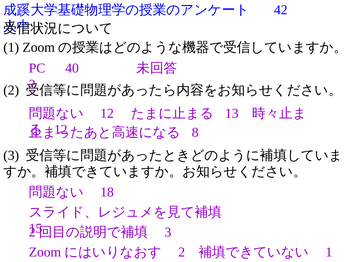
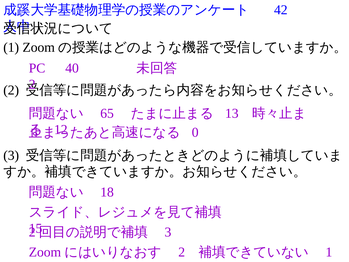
12 at (107, 113): 12 -> 65
8: 8 -> 0
